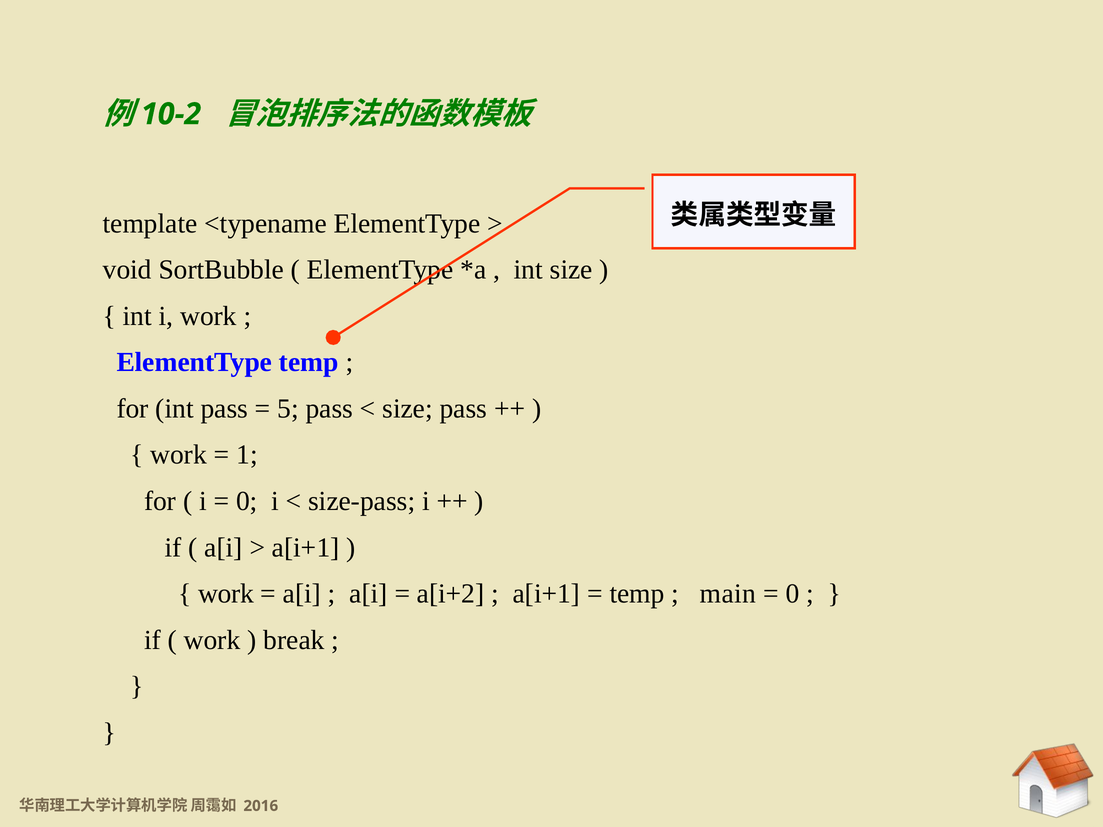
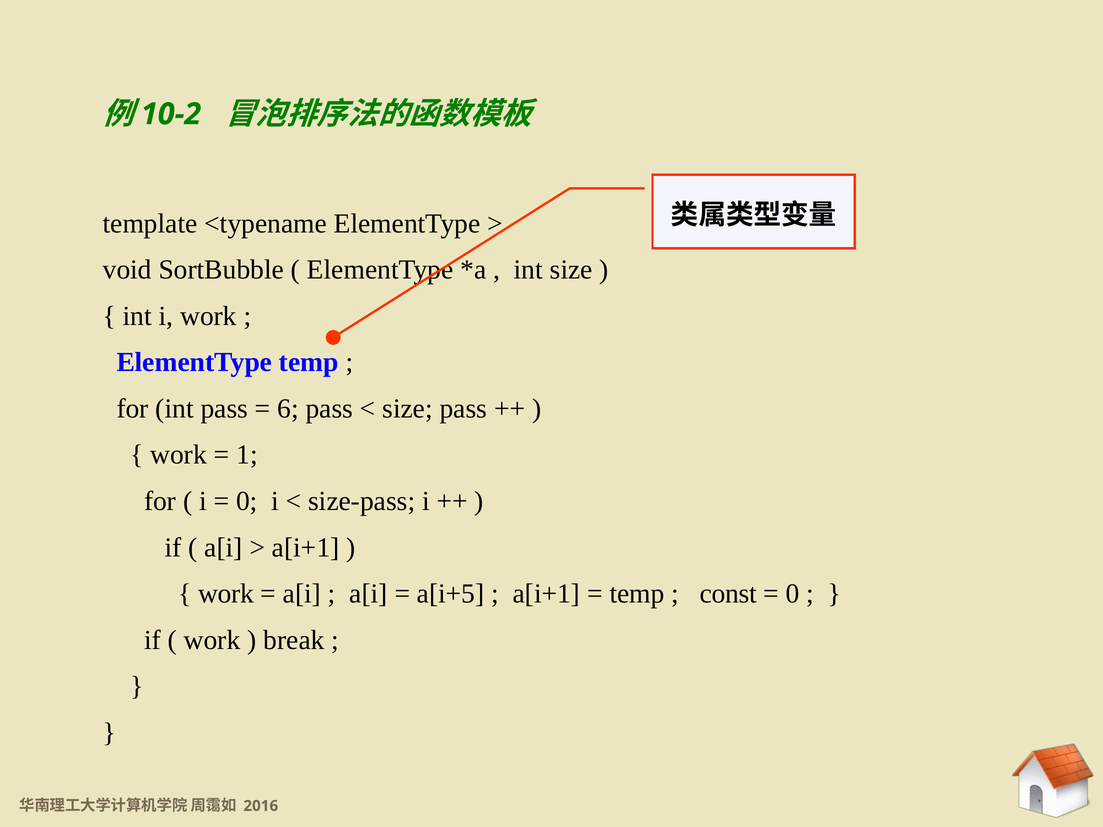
5: 5 -> 6
a[i+2: a[i+2 -> a[i+5
main: main -> const
